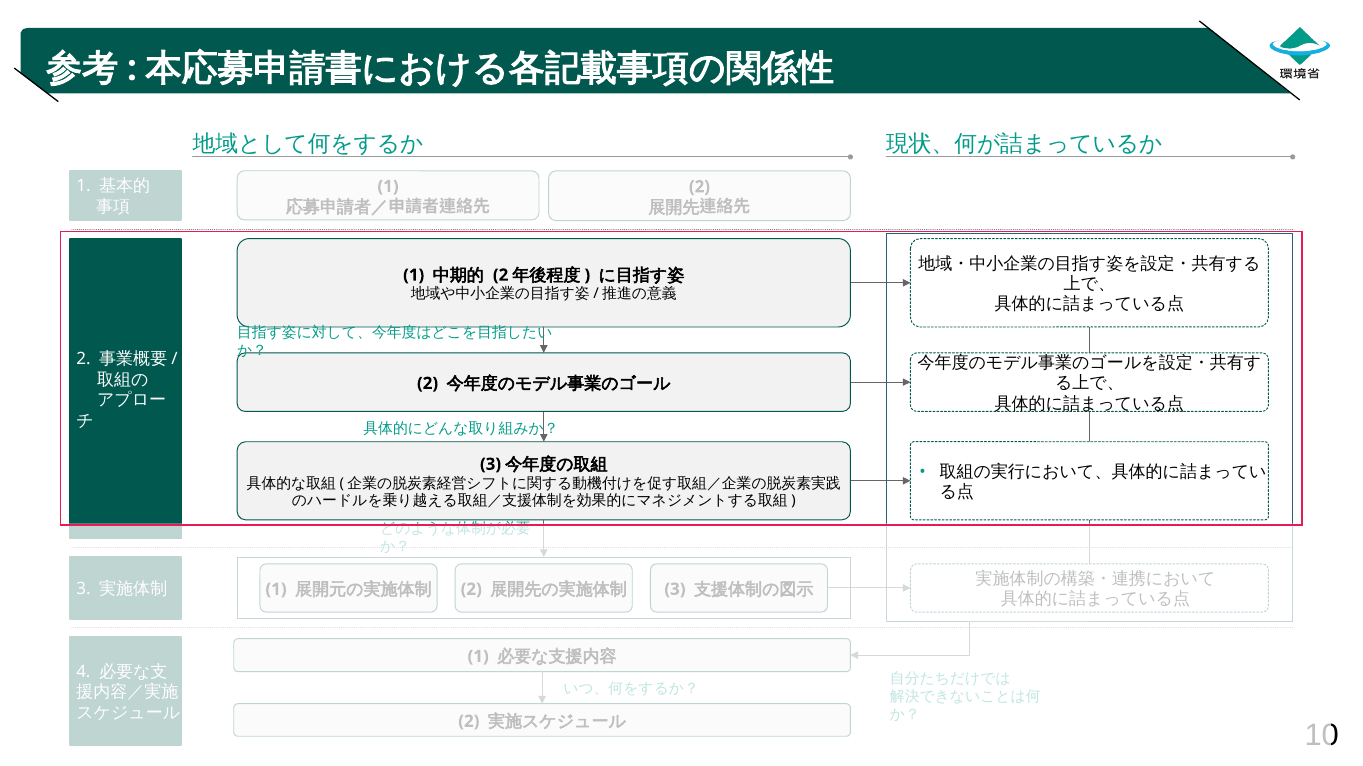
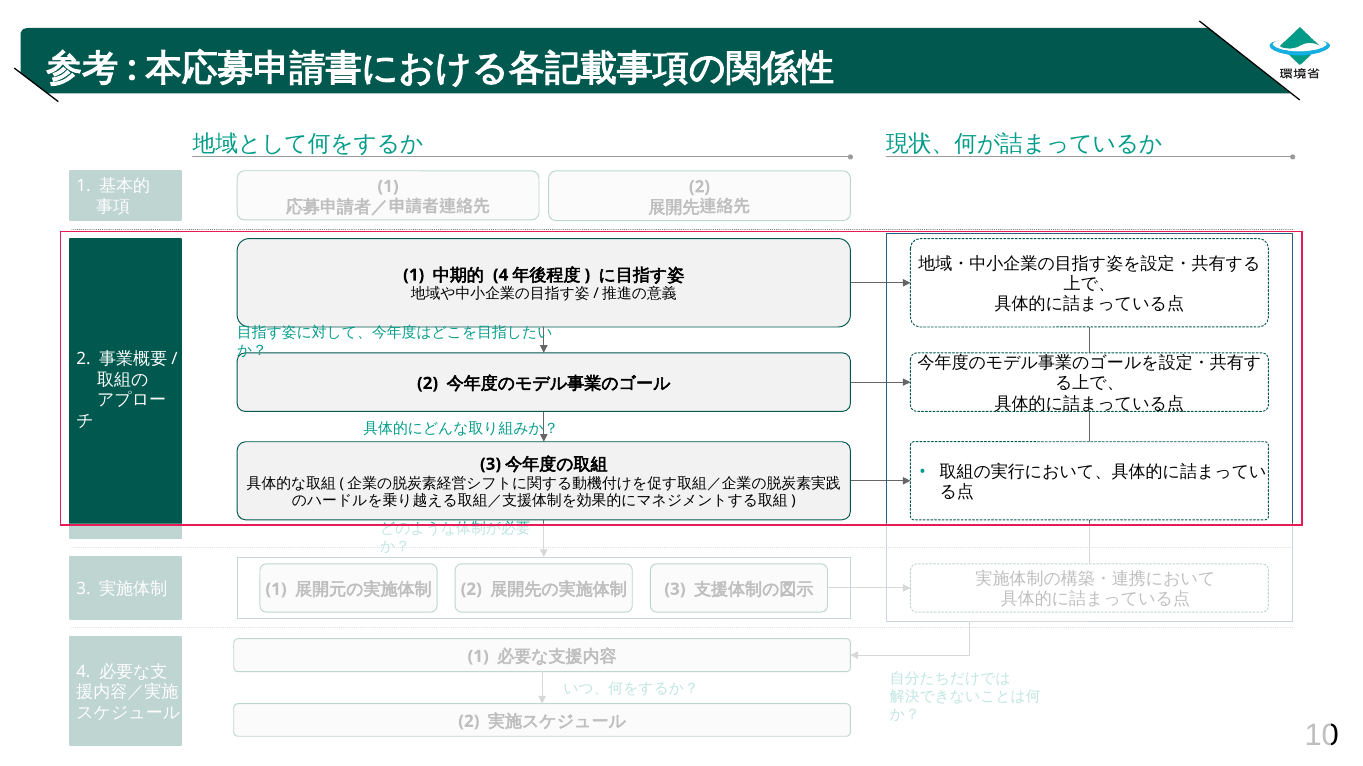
2 at (501, 275): 2 -> 4
